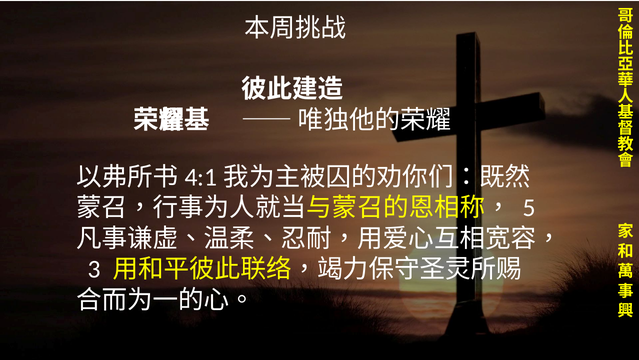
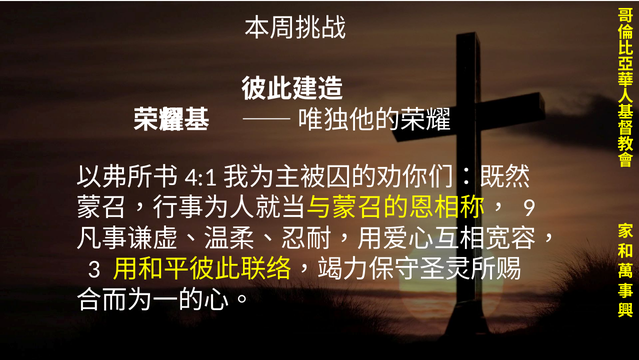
5: 5 -> 9
